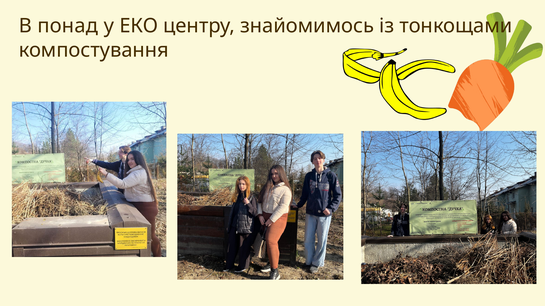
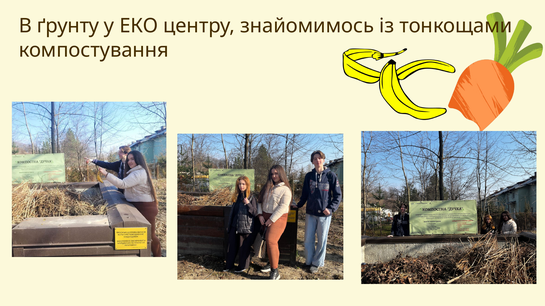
понад: понад -> ґрунту
